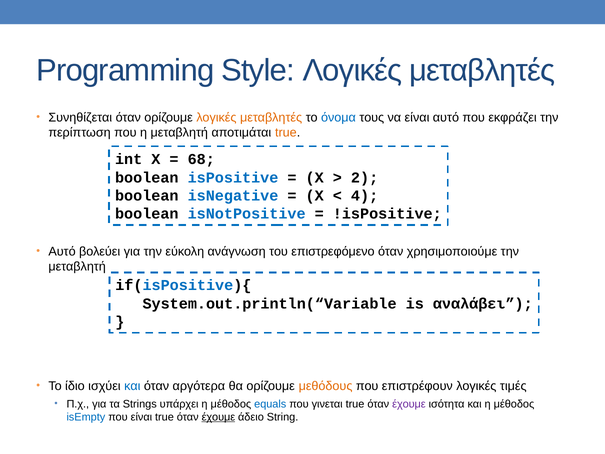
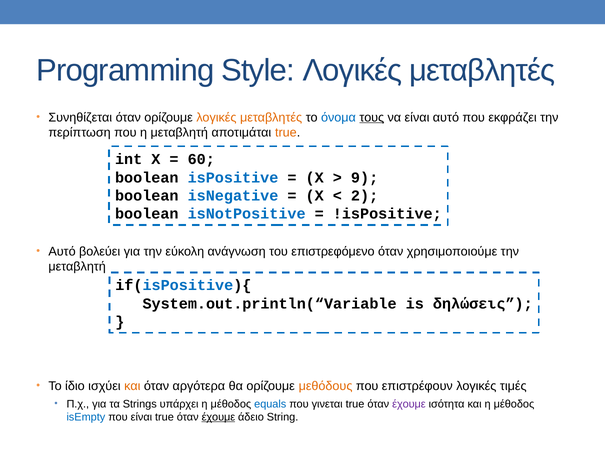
τους underline: none -> present
68: 68 -> 60
2: 2 -> 9
4: 4 -> 2
αναλάβει: αναλάβει -> δηλώσεις
και at (132, 386) colour: blue -> orange
